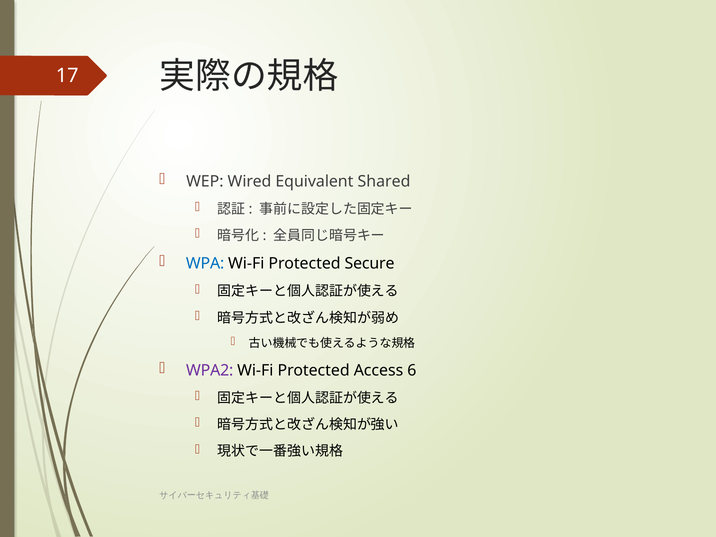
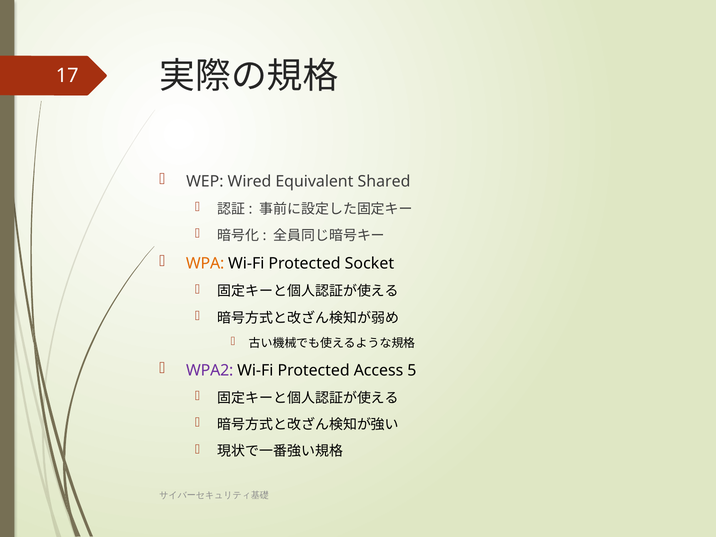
WPA colour: blue -> orange
Secure: Secure -> Socket
6: 6 -> 5
